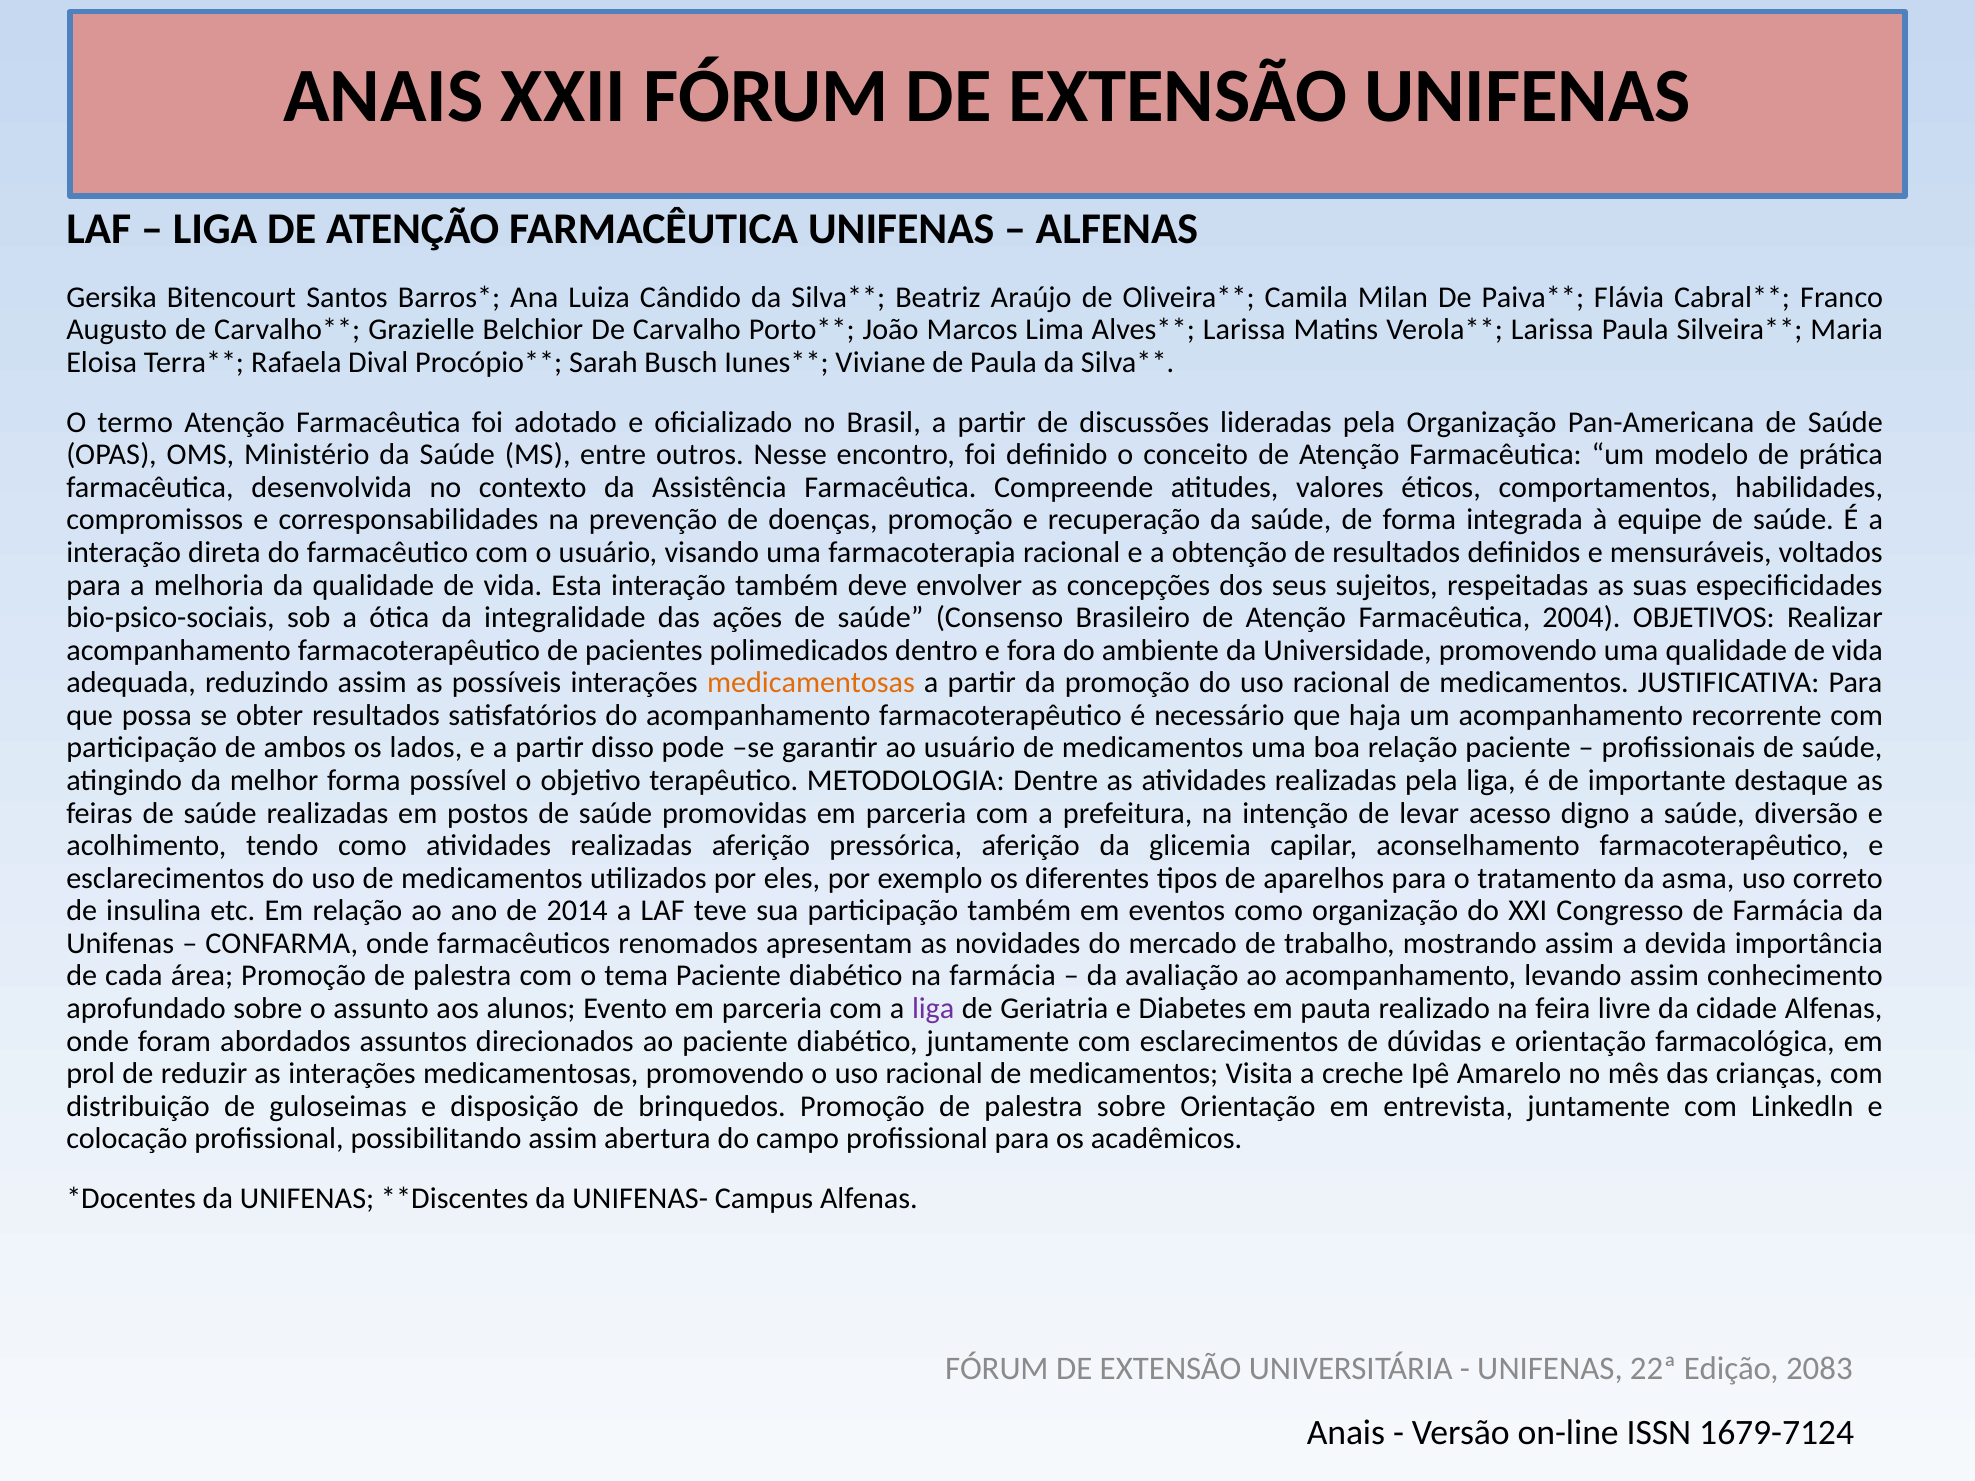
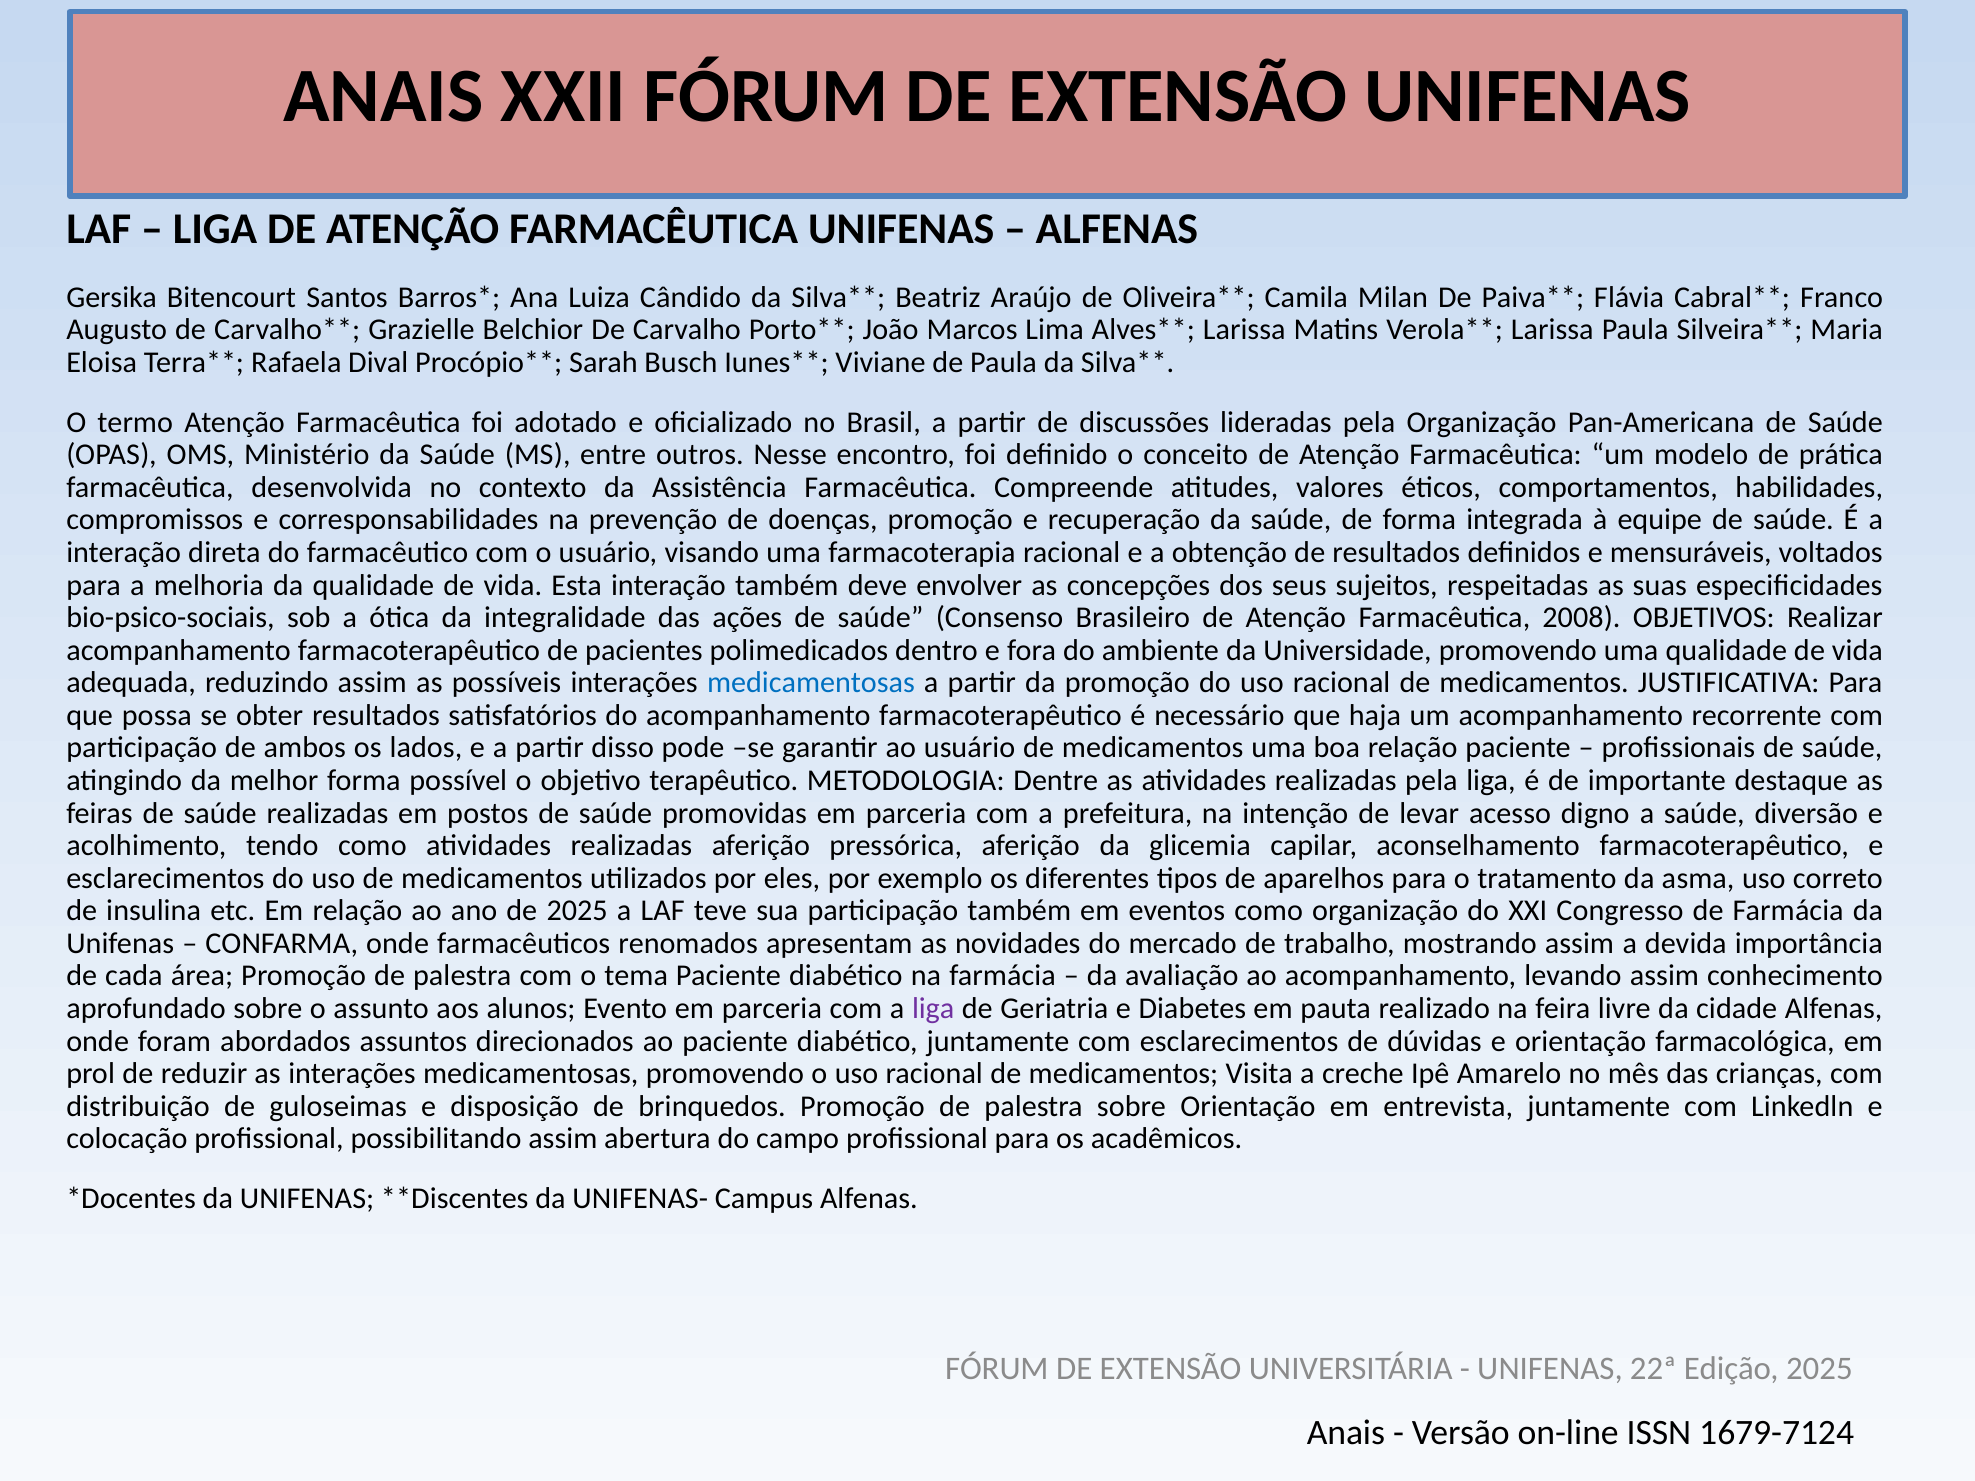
2004: 2004 -> 2008
medicamentosas at (811, 683) colour: orange -> blue
de 2014: 2014 -> 2025
Edição 2083: 2083 -> 2025
